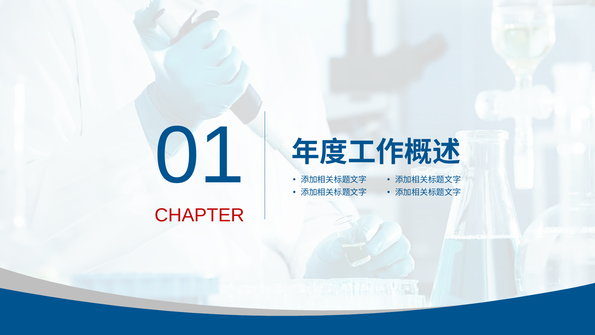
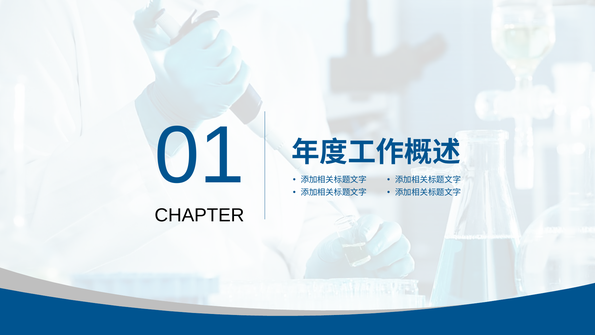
CHAPTER colour: red -> black
